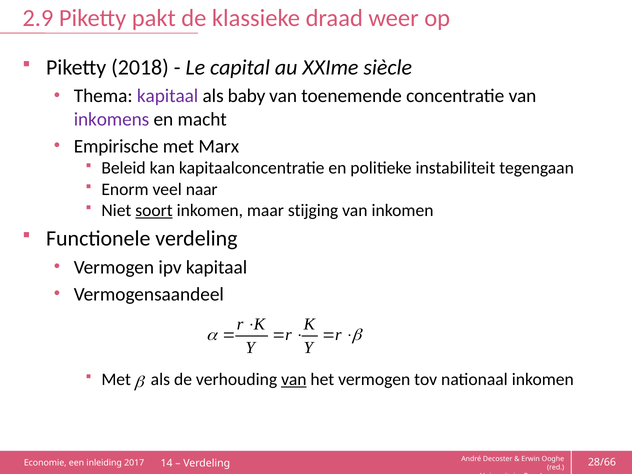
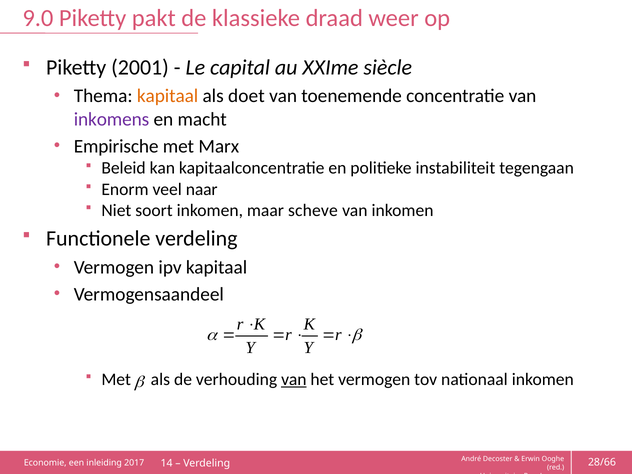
2.9: 2.9 -> 9.0
2018: 2018 -> 2001
kapitaal at (168, 96) colour: purple -> orange
baby: baby -> doet
soort underline: present -> none
stijging: stijging -> scheve
